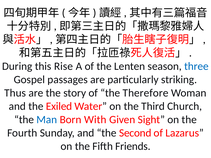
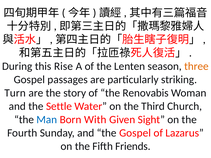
three colour: blue -> orange
Thus: Thus -> Turn
Therefore: Therefore -> Renovabis
Exiled: Exiled -> Settle
the Second: Second -> Gospel
